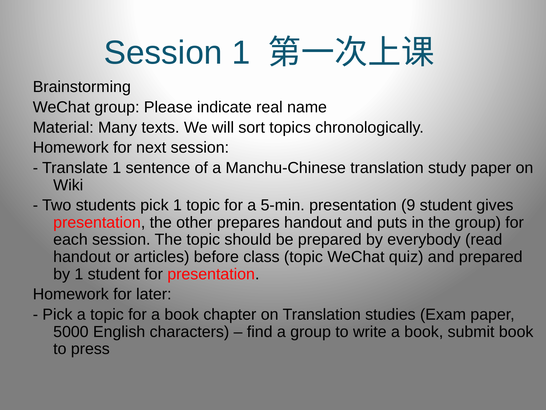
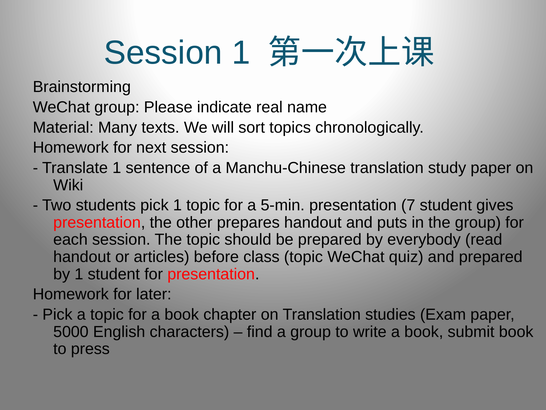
9: 9 -> 7
